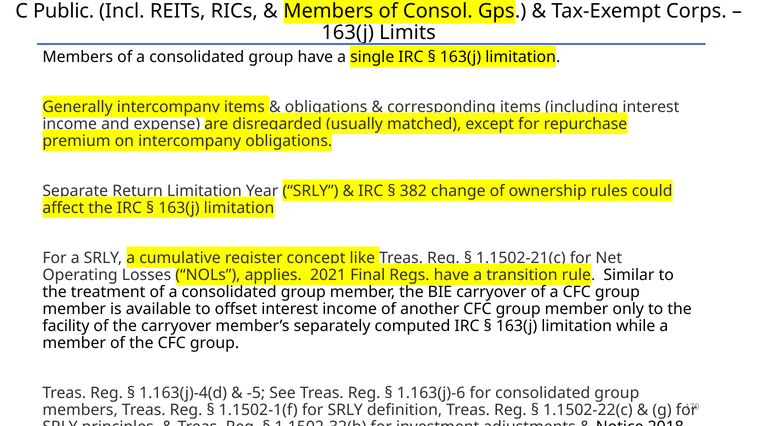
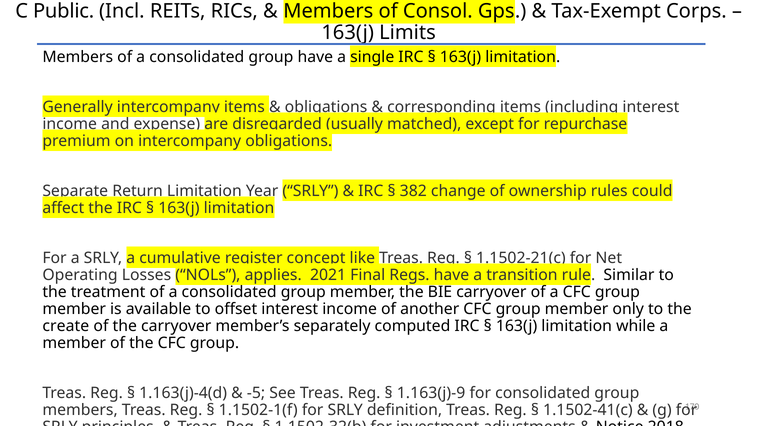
facility: facility -> create
1.163(j)-6: 1.163(j)-6 -> 1.163(j)-9
1.1502-22(c: 1.1502-22(c -> 1.1502-41(c
